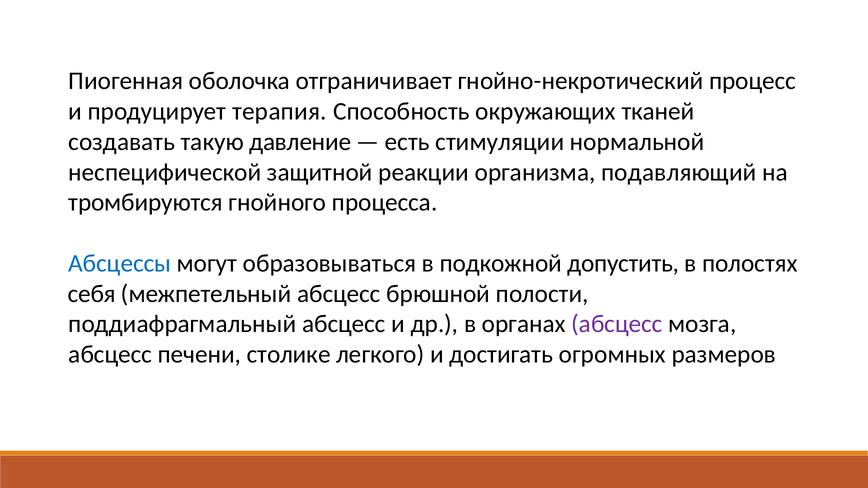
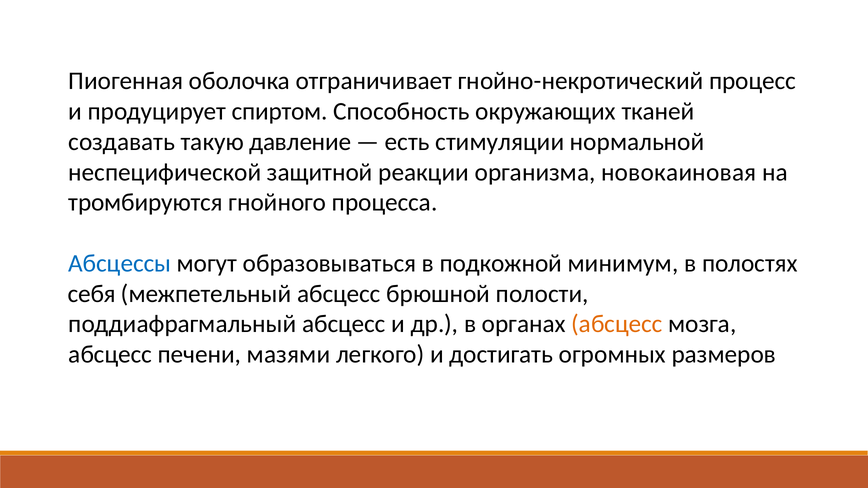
терапия: терапия -> спиртом
подавляющий: подавляющий -> новокаиновая
допустить: допустить -> минимум
абсцесс at (617, 324) colour: purple -> orange
столике: столике -> мазями
